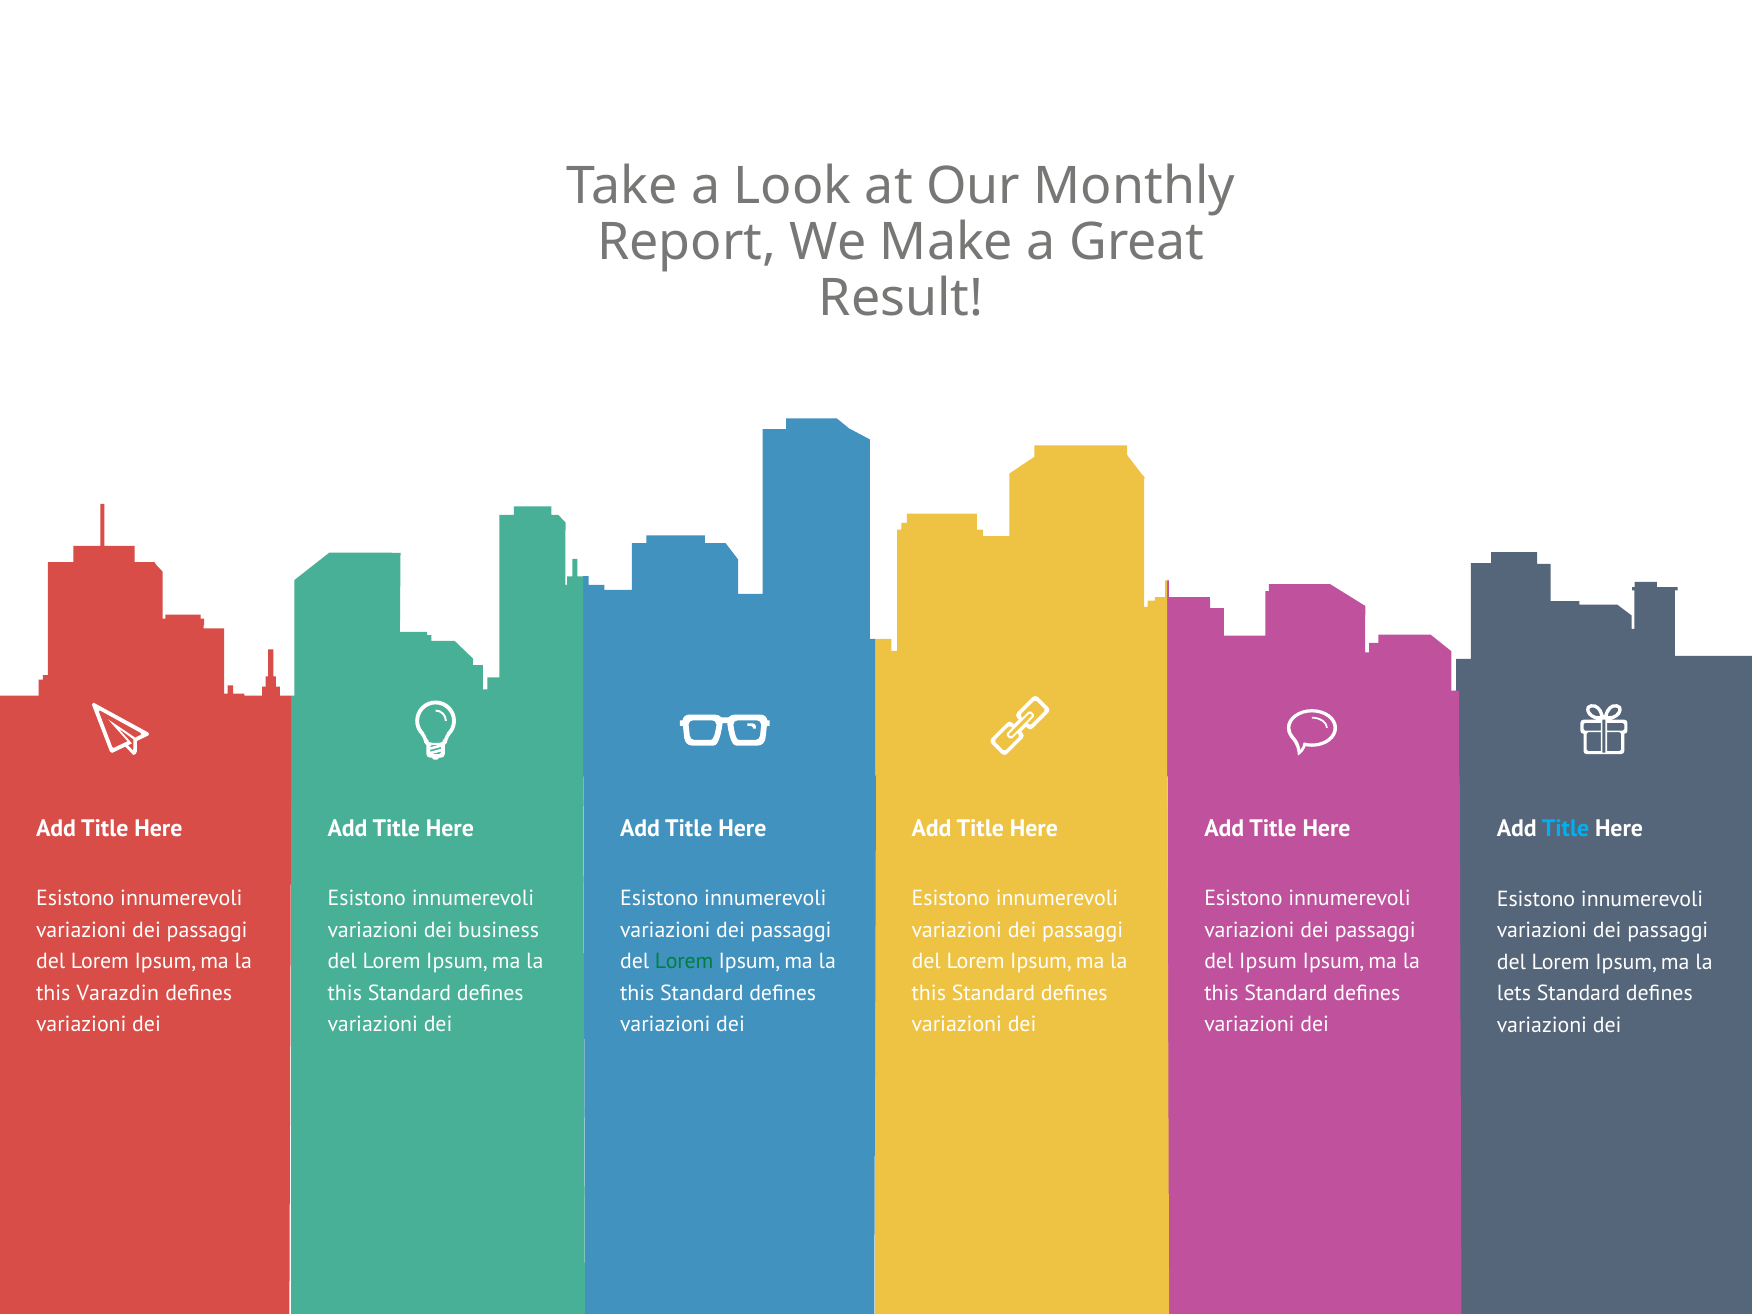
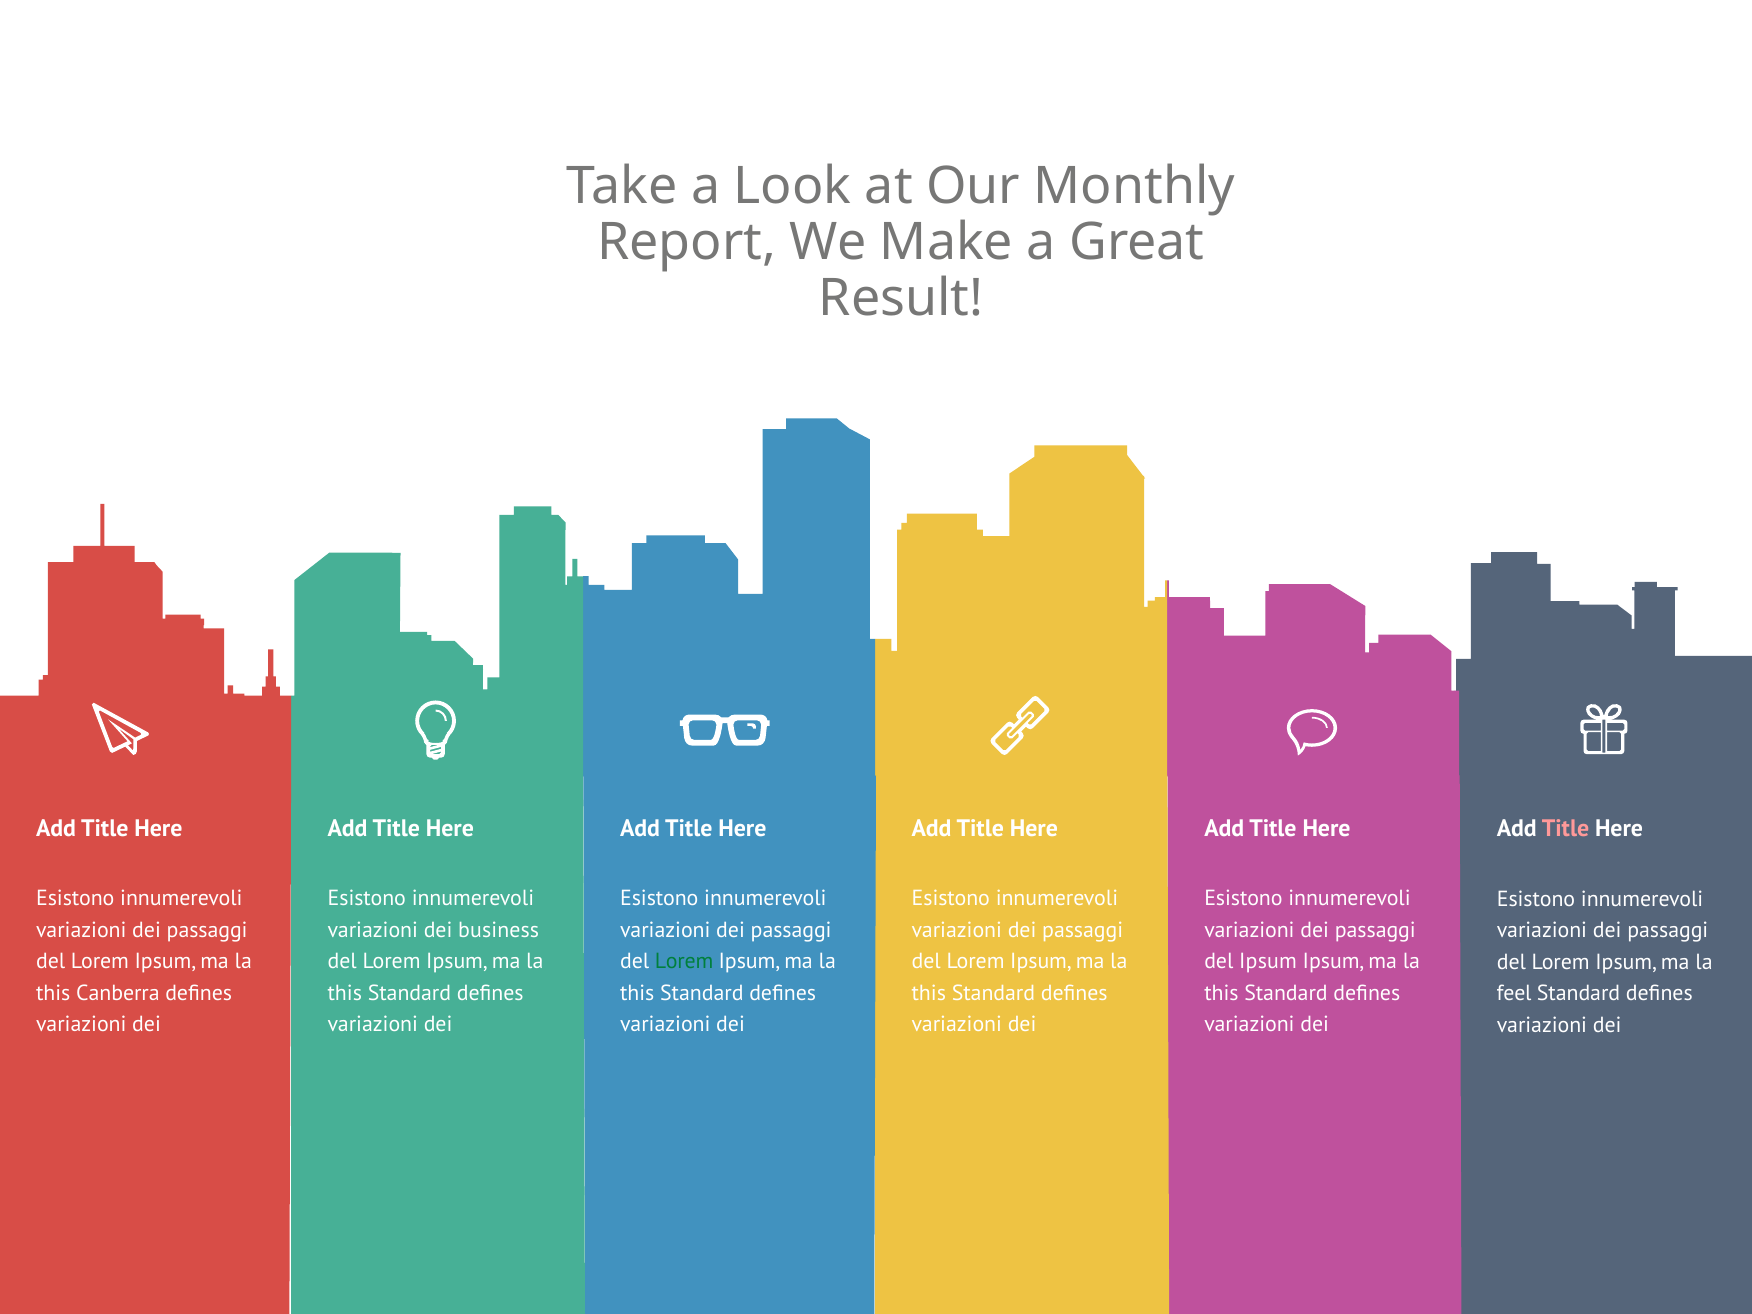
Title at (1565, 828) colour: light blue -> pink
Varazdin: Varazdin -> Canberra
lets: lets -> feel
